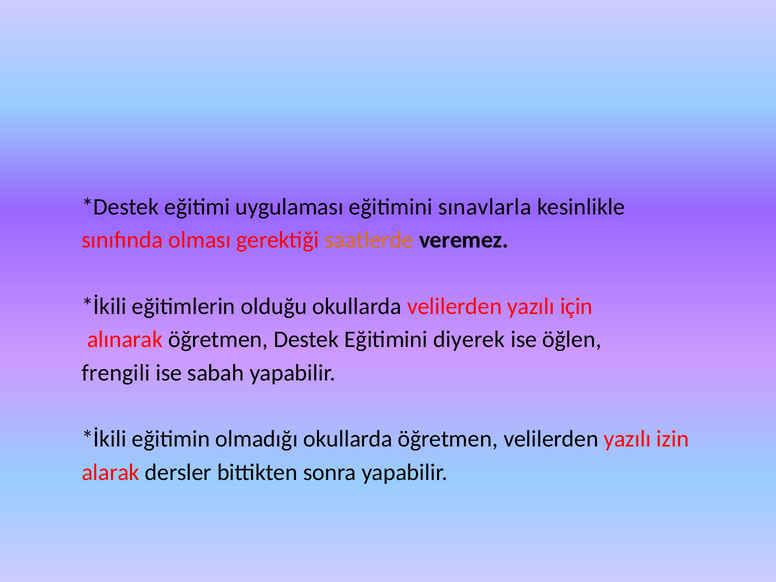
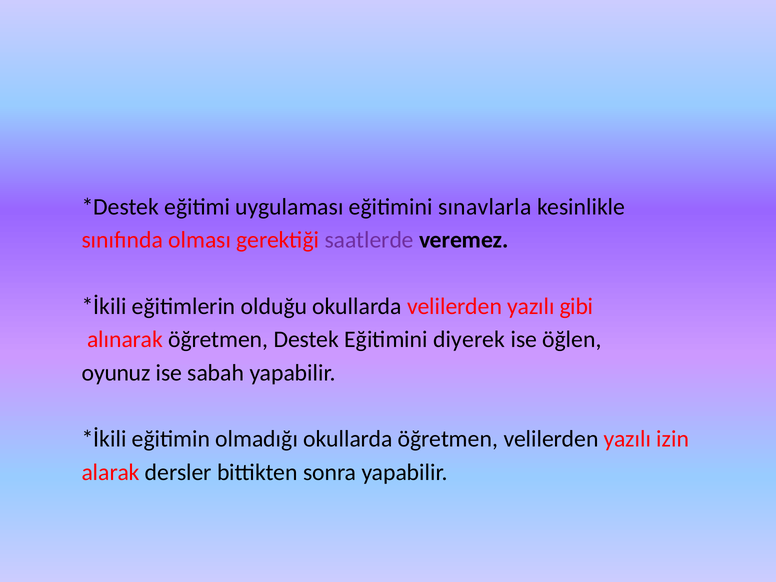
saatlerde colour: orange -> purple
için: için -> gibi
frengili: frengili -> oyunuz
